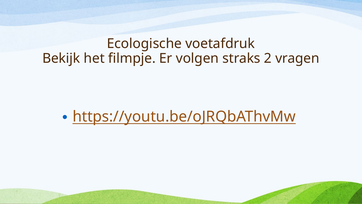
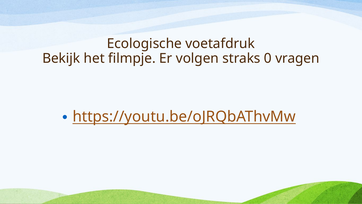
2: 2 -> 0
